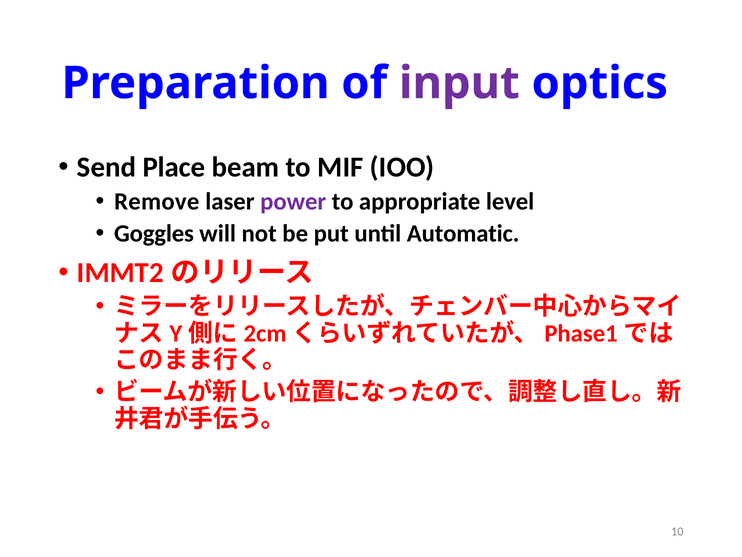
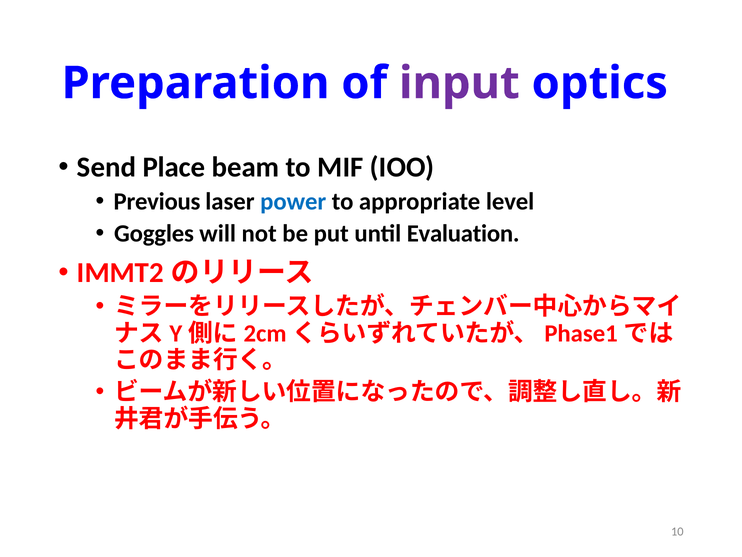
Remove: Remove -> Previous
power colour: purple -> blue
Automatic: Automatic -> Evaluation
